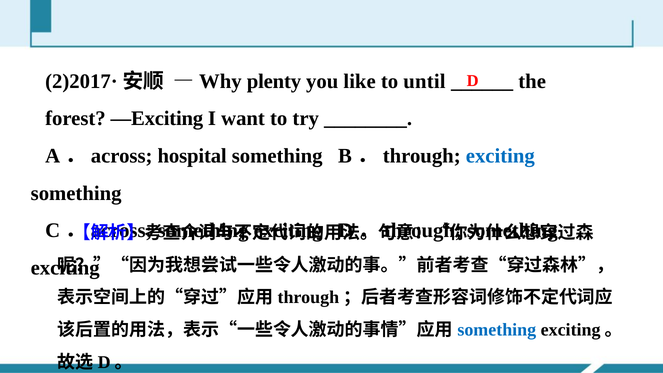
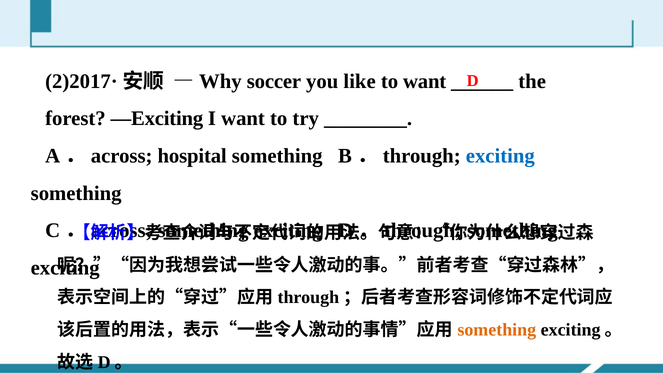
plenty: plenty -> soccer
to until: until -> want
something at (497, 330) colour: blue -> orange
